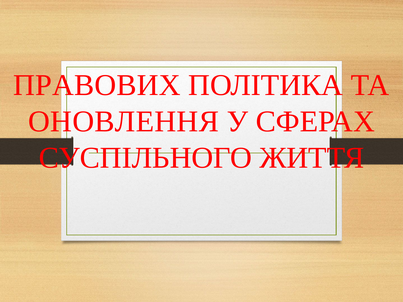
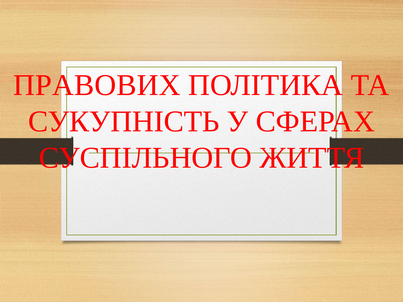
ОНОВЛЕННЯ: ОНОВЛЕННЯ -> СУКУПНІСТЬ
